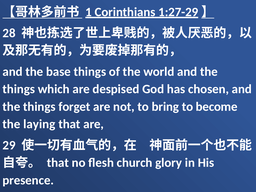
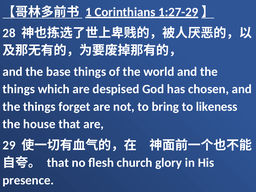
become: become -> likeness
laying: laying -> house
